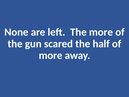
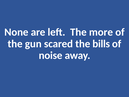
half: half -> bills
more at (51, 55): more -> noise
